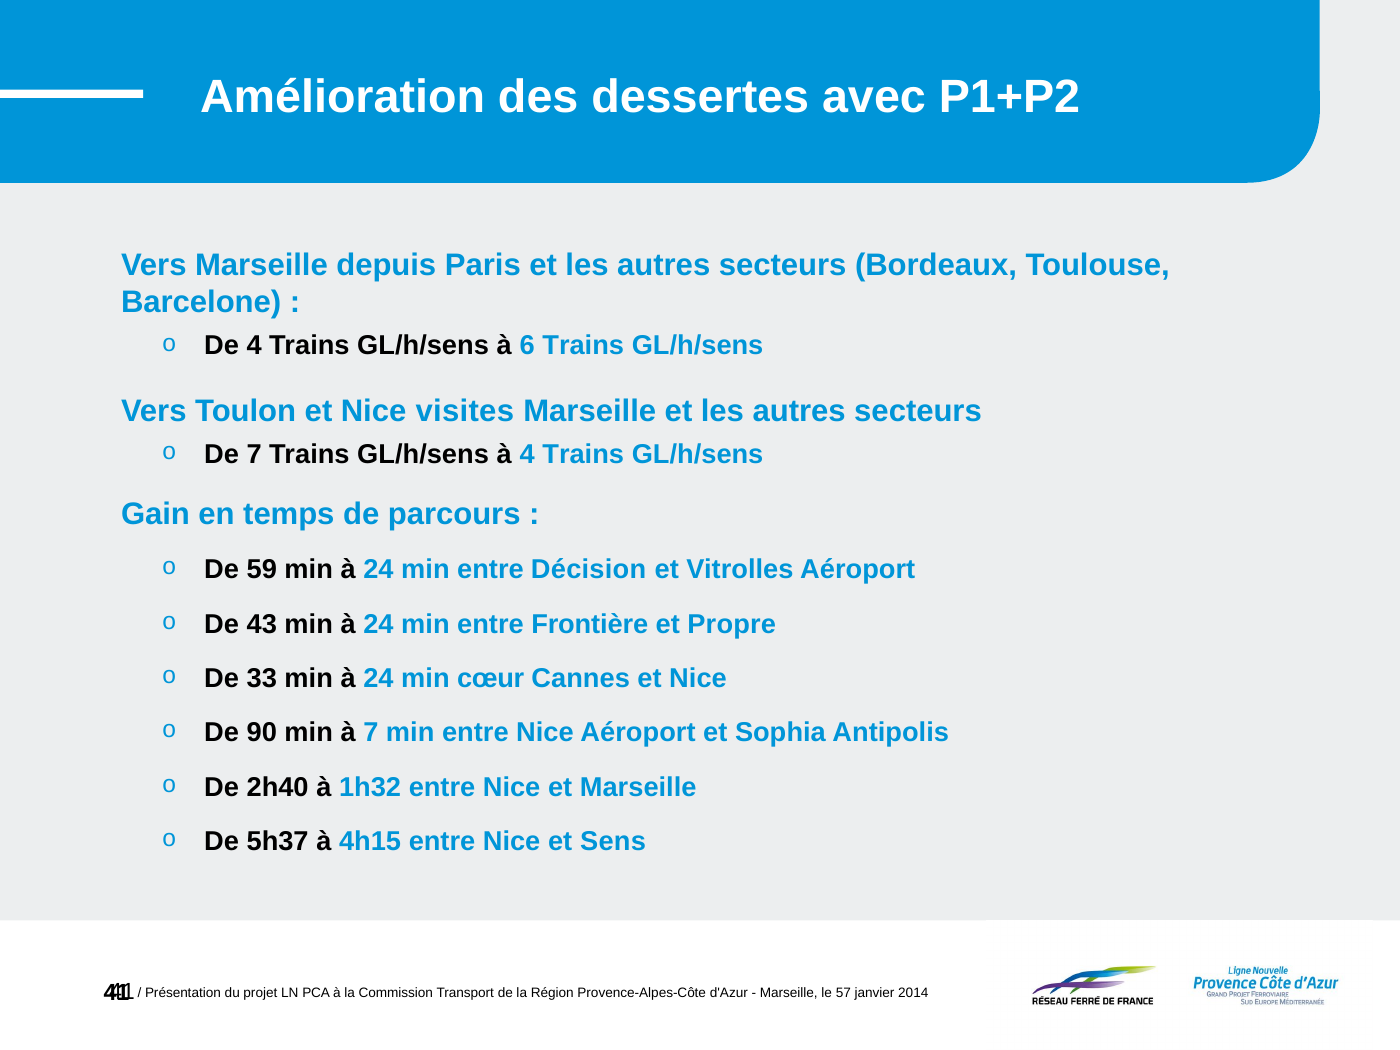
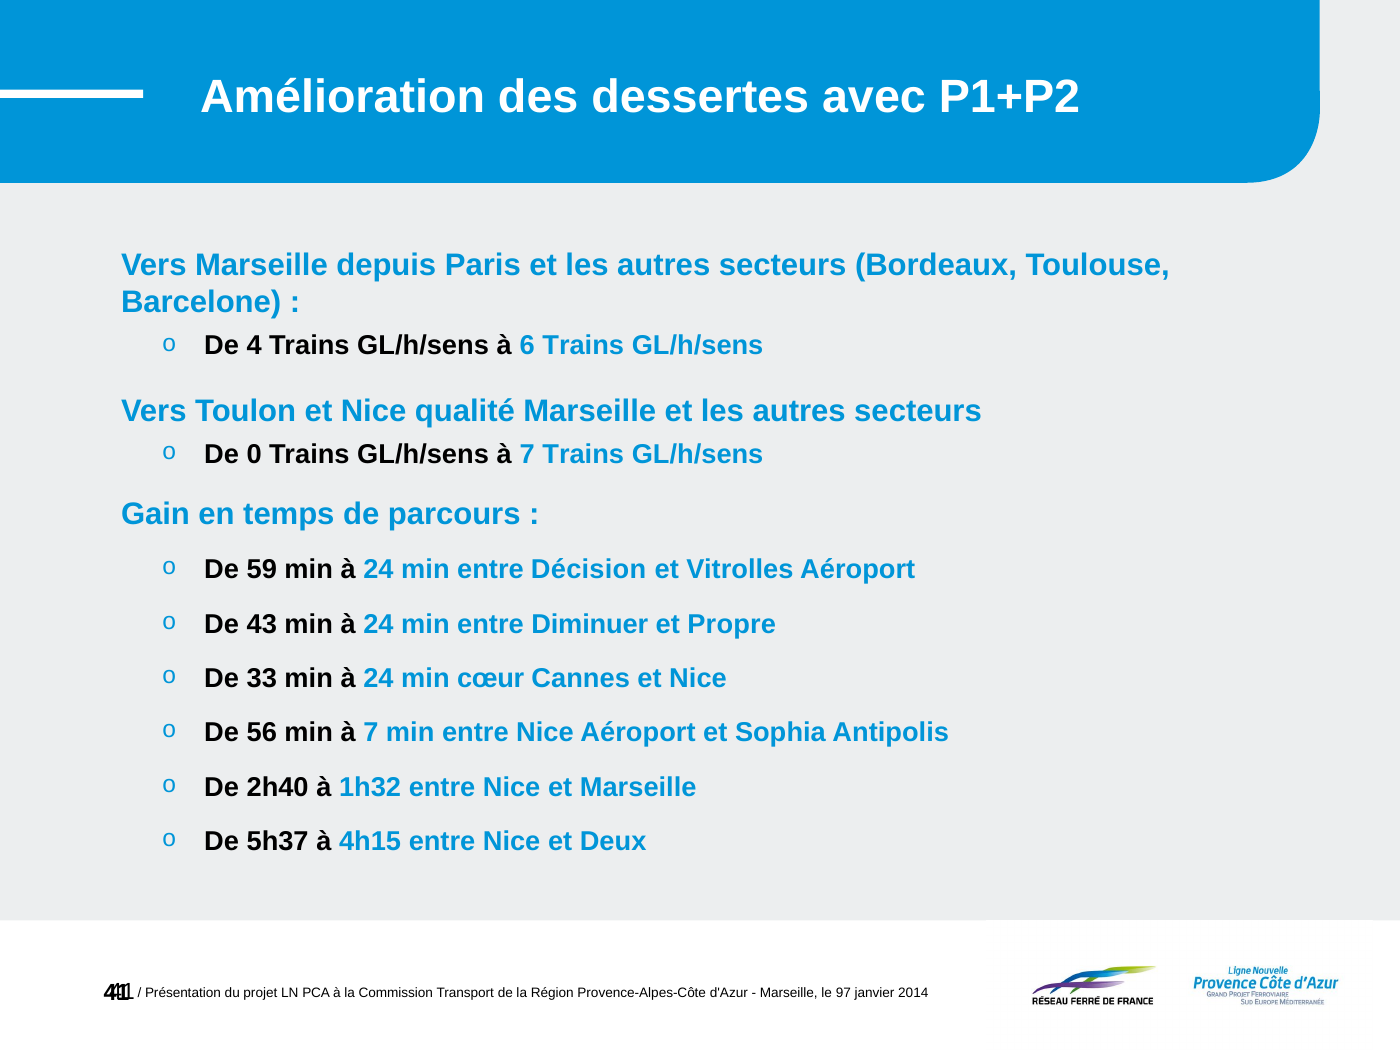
visites: visites -> qualité
De 7: 7 -> 0
GL/h/sens à 4: 4 -> 7
Frontière: Frontière -> Diminuer
90: 90 -> 56
Sens: Sens -> Deux
57: 57 -> 97
